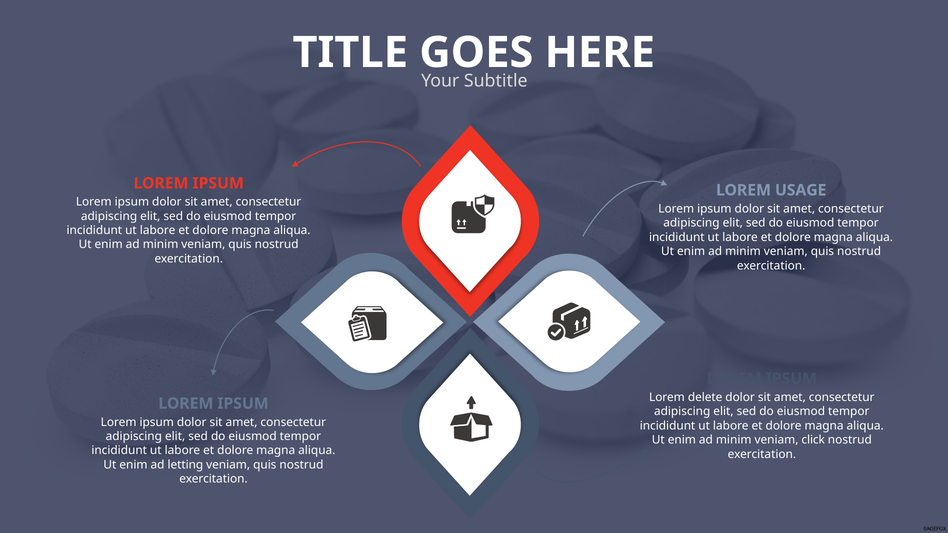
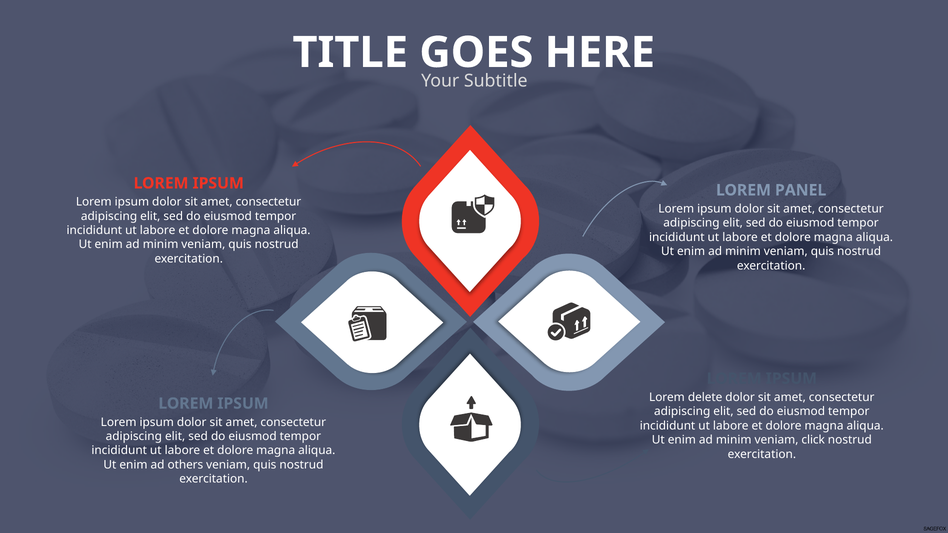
USAGE: USAGE -> PANEL
letting: letting -> others
